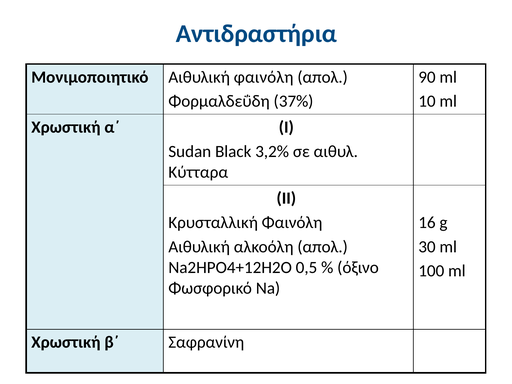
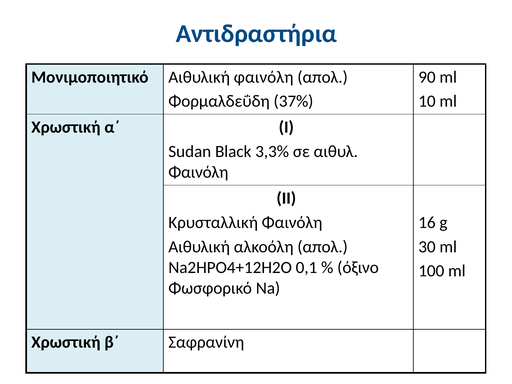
3,2%: 3,2% -> 3,3%
Κύτταρα at (198, 172): Κύτταρα -> Φαινόλη
0,5: 0,5 -> 0,1
